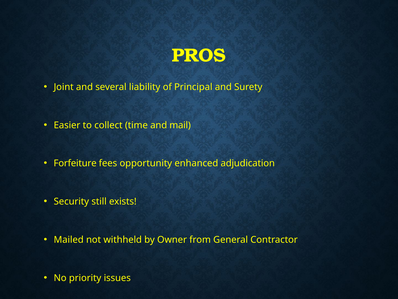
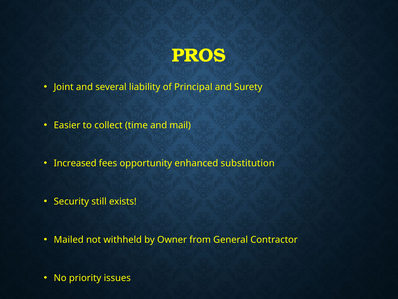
Forfeiture: Forfeiture -> Increased
adjudication: adjudication -> substitution
